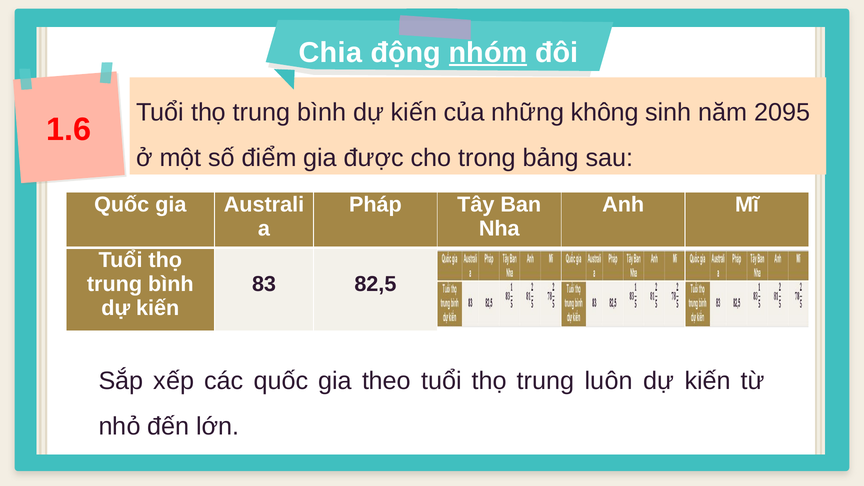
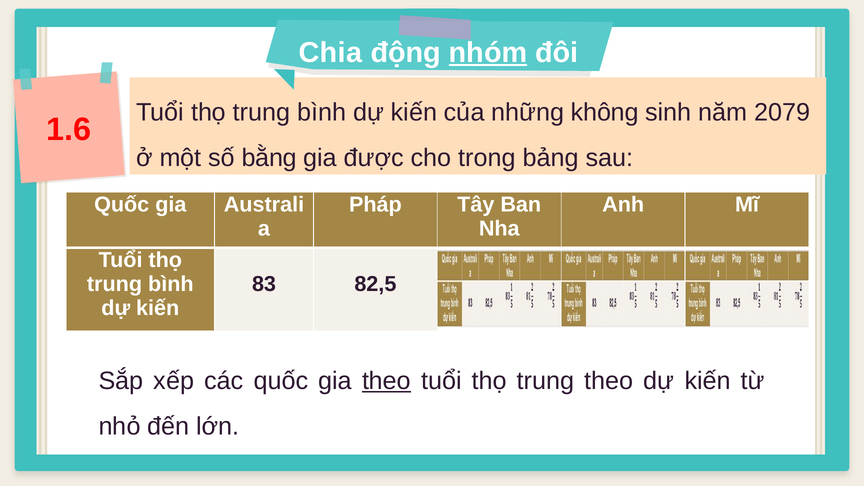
2095: 2095 -> 2079
điểm: điểm -> bằng
theo at (387, 381) underline: none -> present
trung luôn: luôn -> theo
